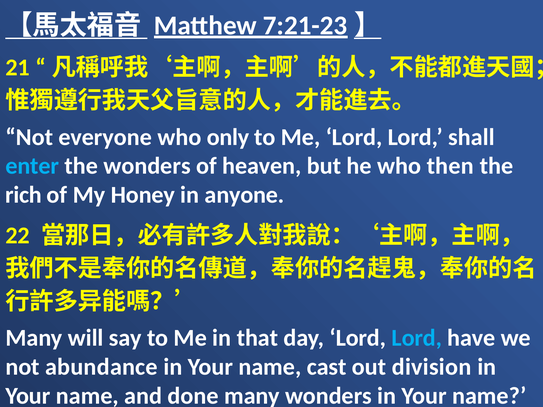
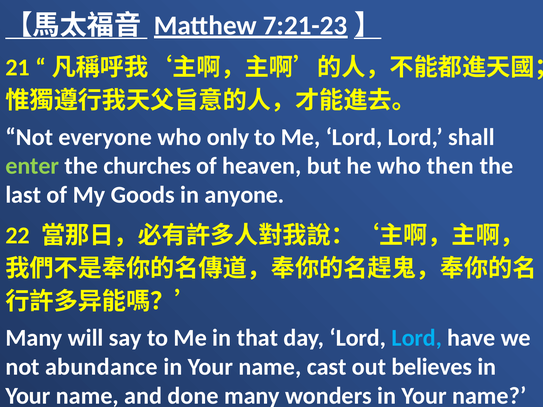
enter colour: light blue -> light green
the wonders: wonders -> churches
rich: rich -> last
Honey: Honey -> Goods
division: division -> believes
